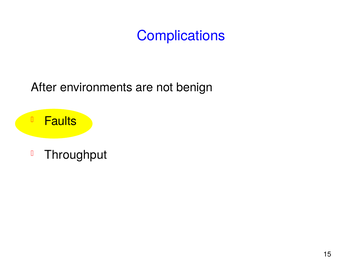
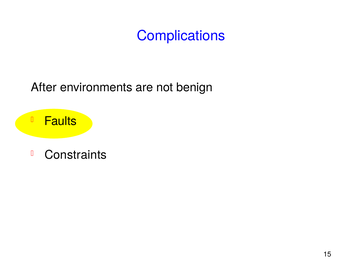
Throughput: Throughput -> Constraints
